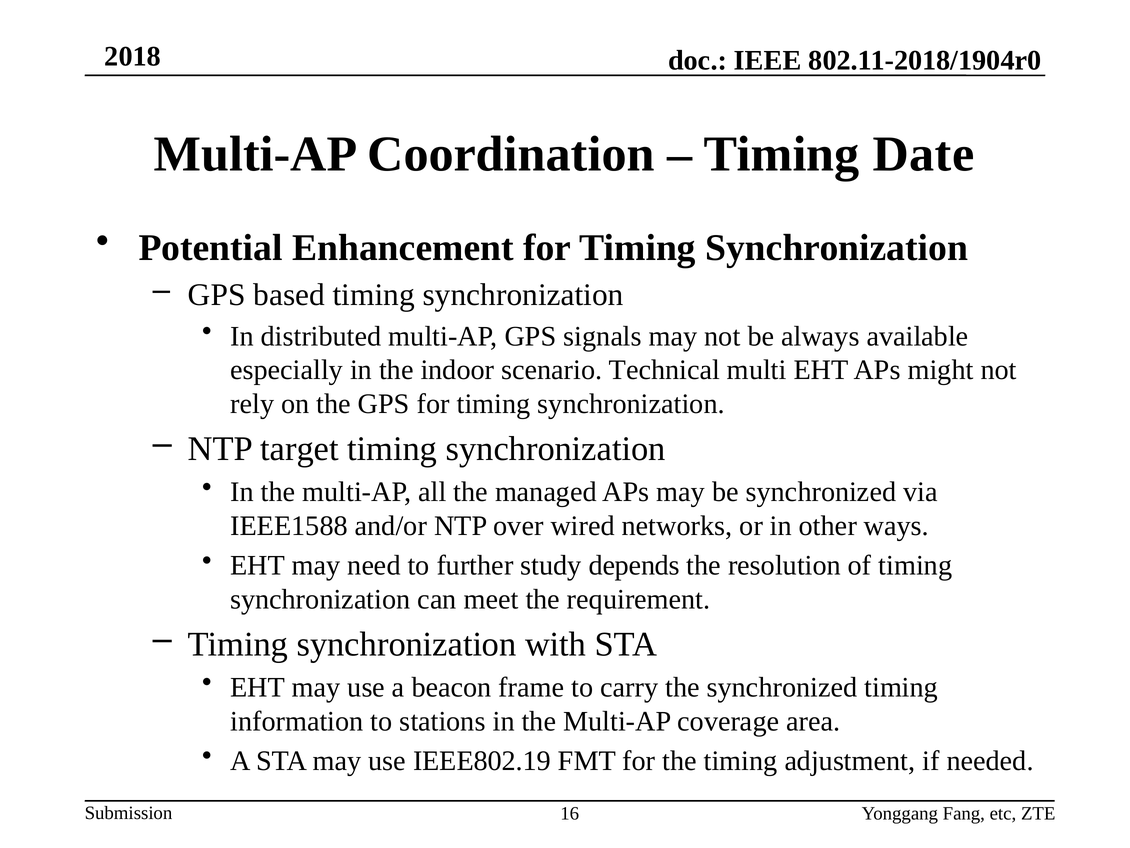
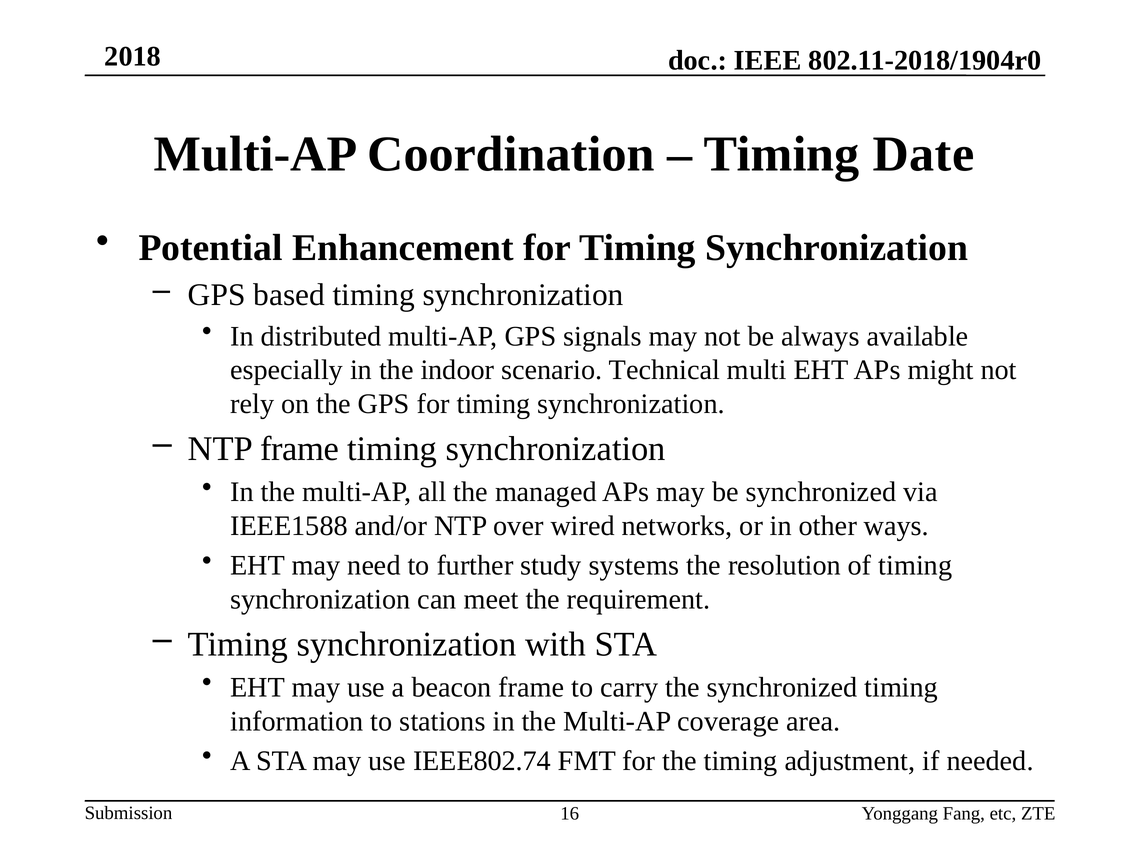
NTP target: target -> frame
depends: depends -> systems
IEEE802.19: IEEE802.19 -> IEEE802.74
